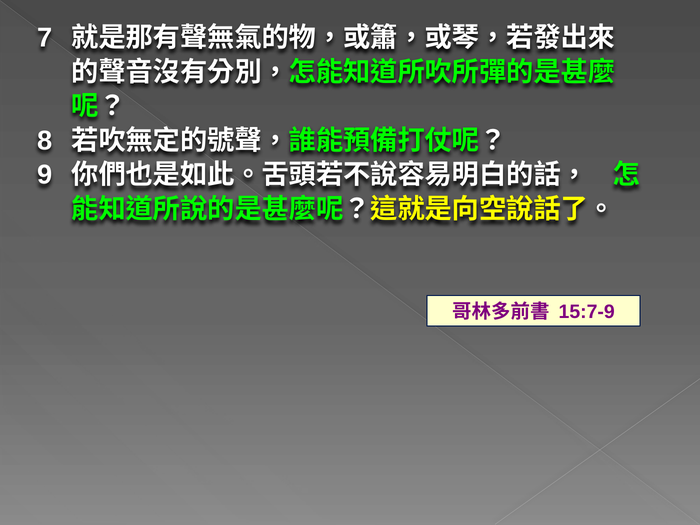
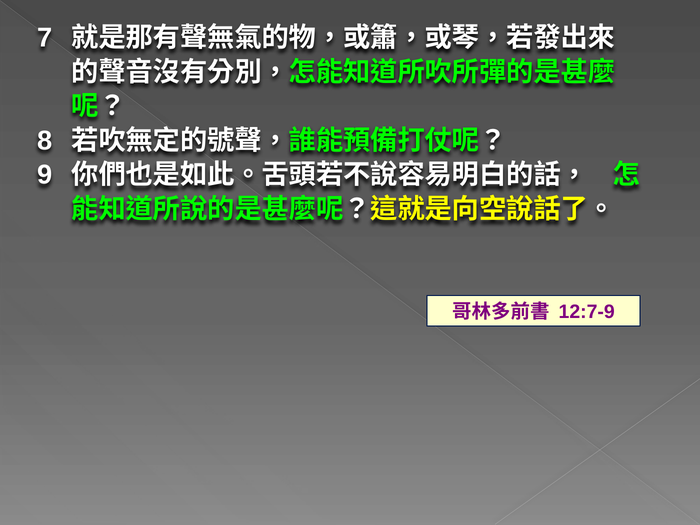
15:7-9: 15:7-9 -> 12:7-9
